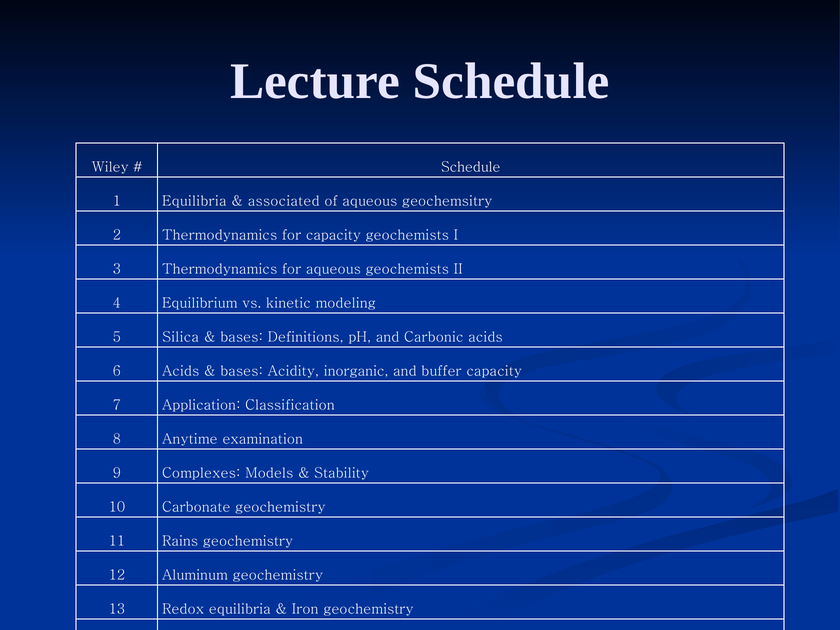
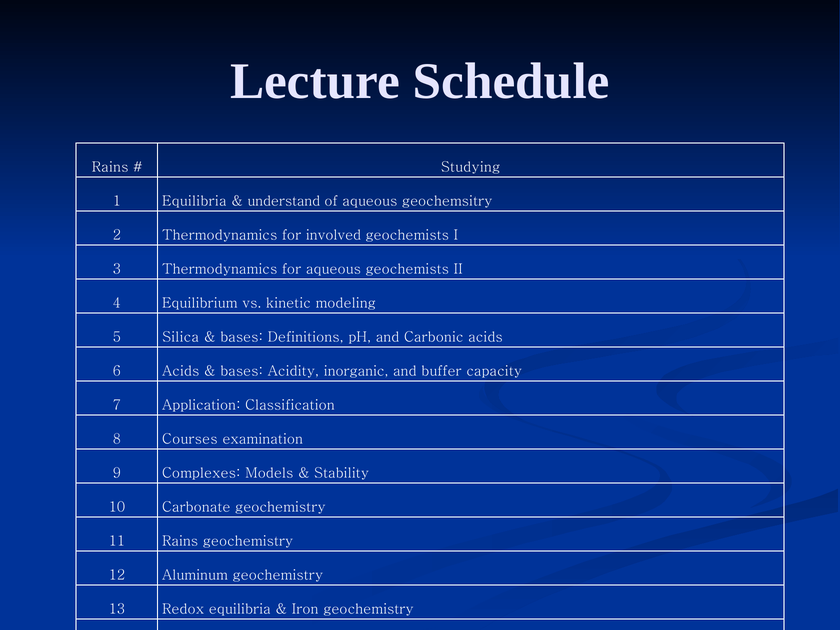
Wiley at (110, 167): Wiley -> Rains
Schedule at (471, 167): Schedule -> Studying
associated: associated -> understand
for capacity: capacity -> involved
Anytime: Anytime -> Courses
